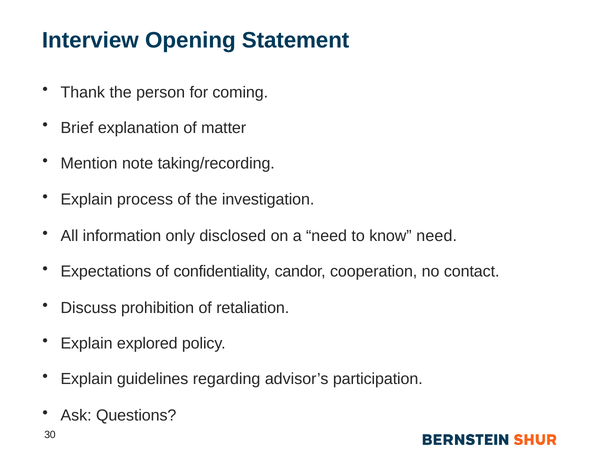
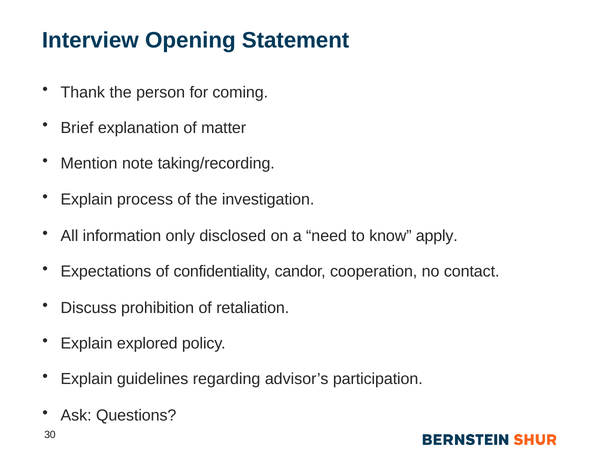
know need: need -> apply
